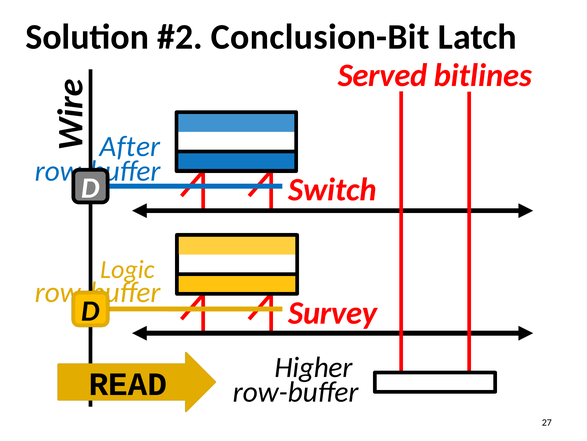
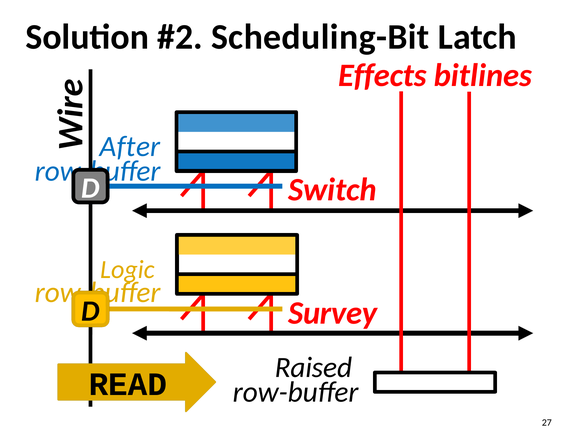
Conclusion-Bit: Conclusion-Bit -> Scheduling-Bit
Served: Served -> Effects
Higher: Higher -> Raised
